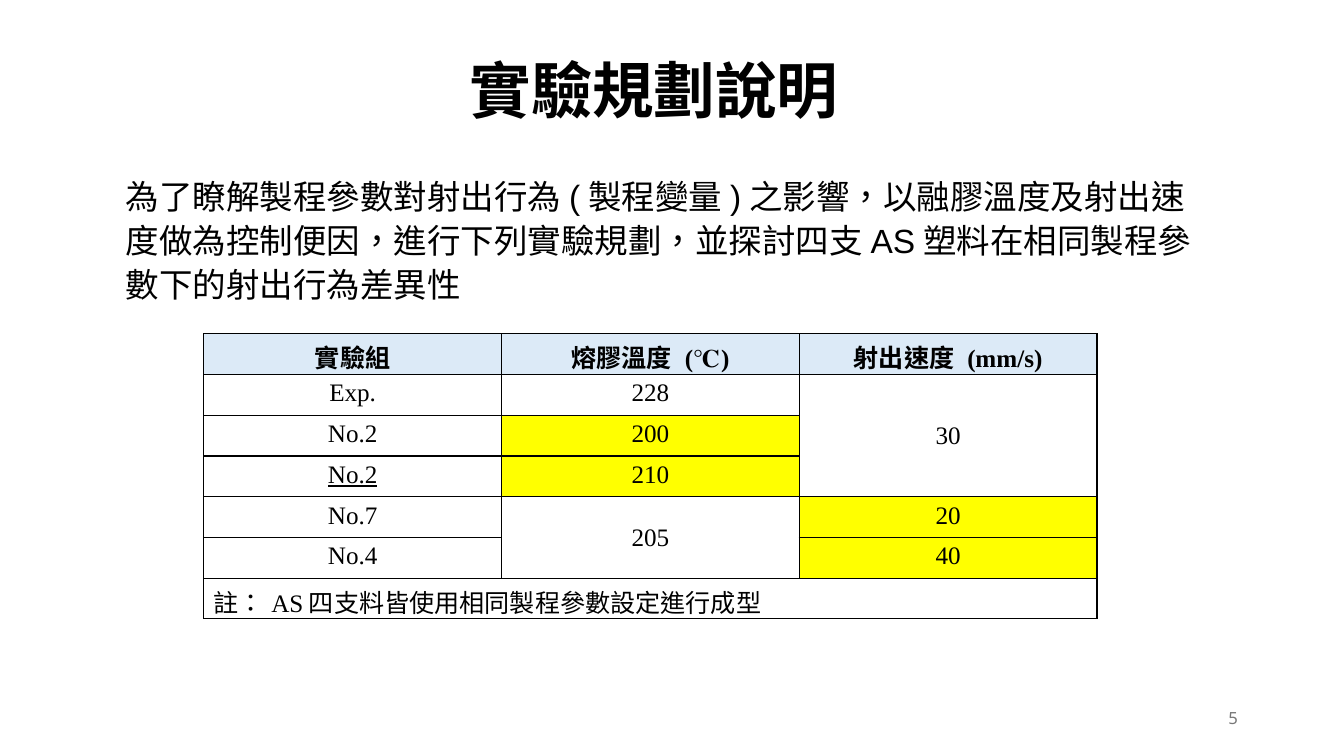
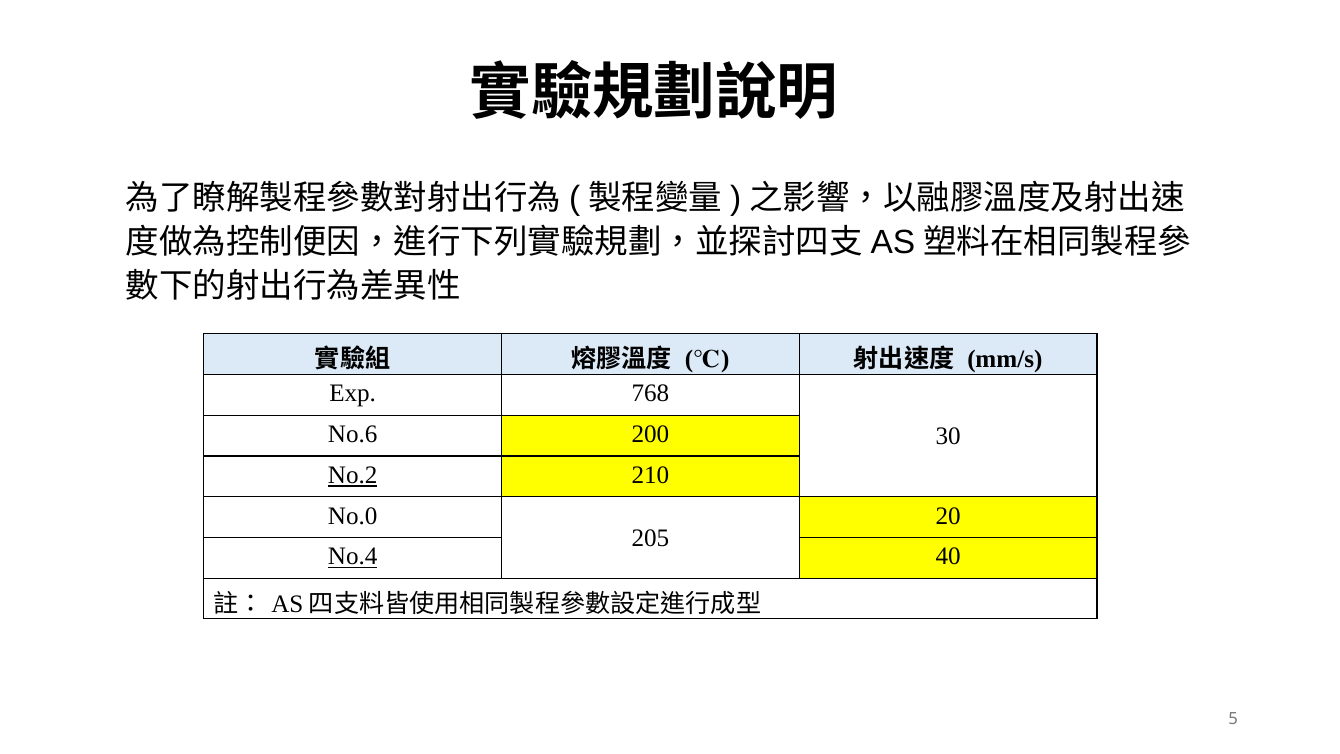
228: 228 -> 768
No.2 at (353, 434): No.2 -> No.6
No.7: No.7 -> No.0
No.4 underline: none -> present
